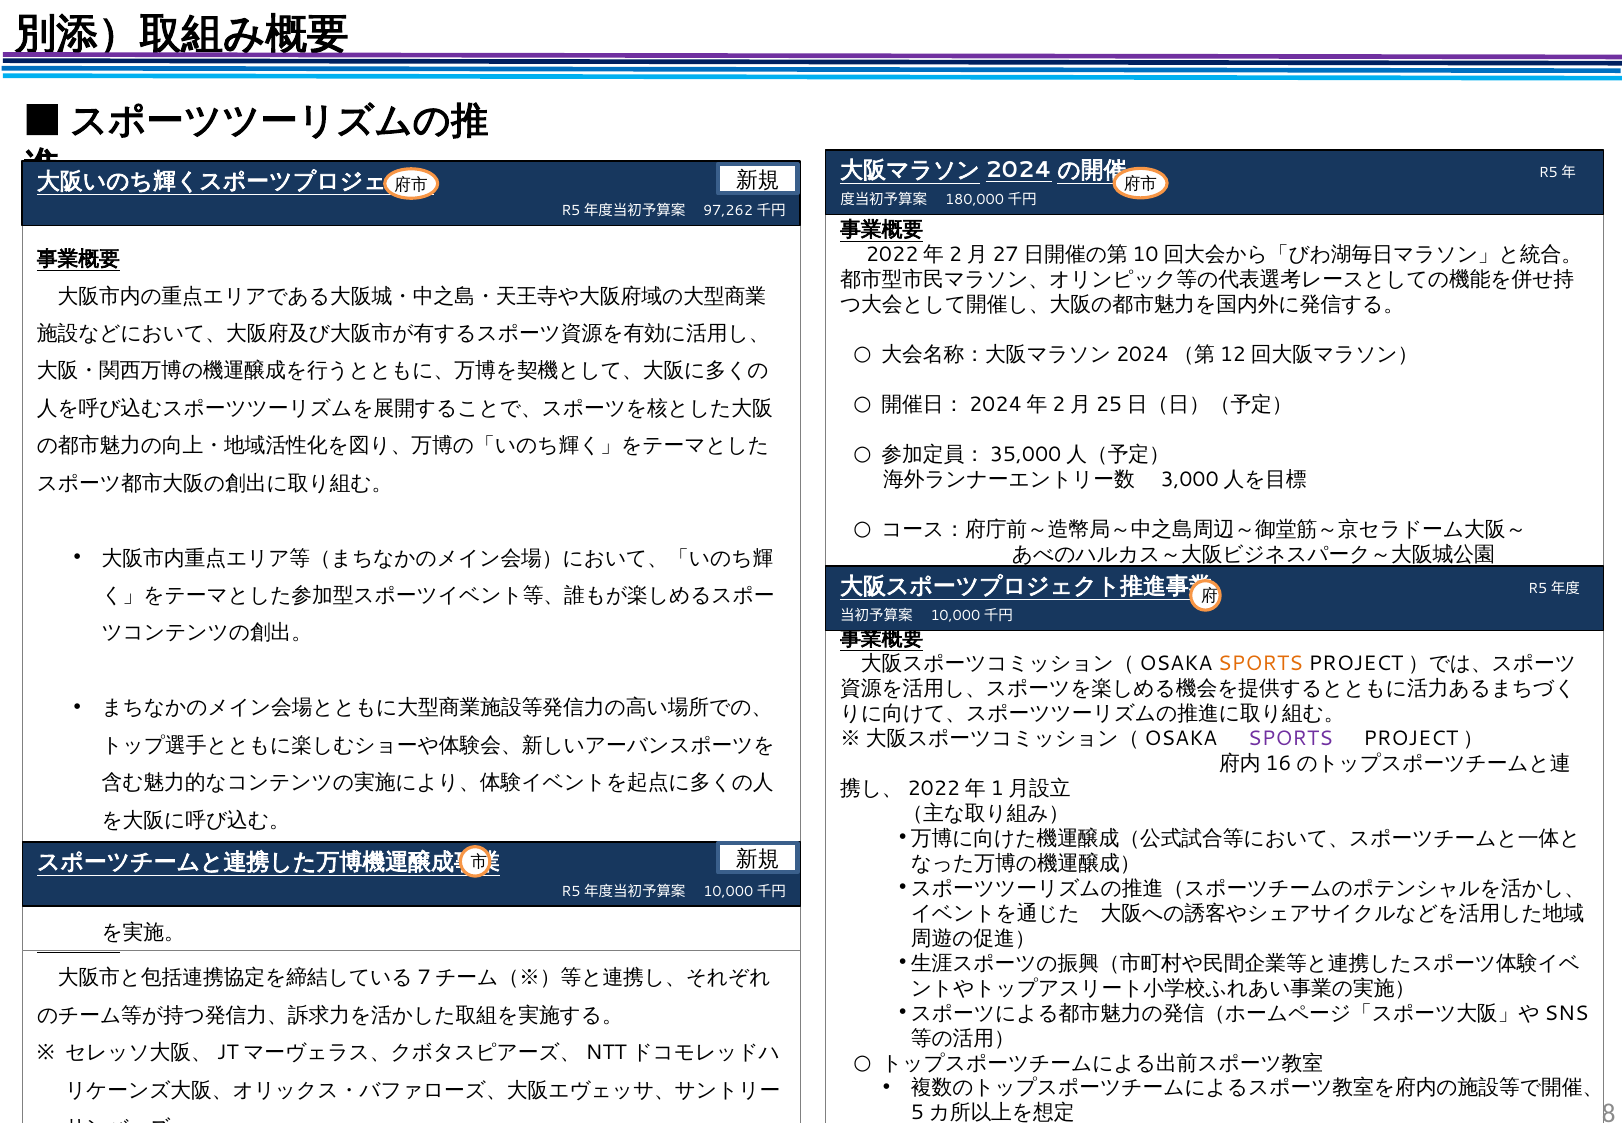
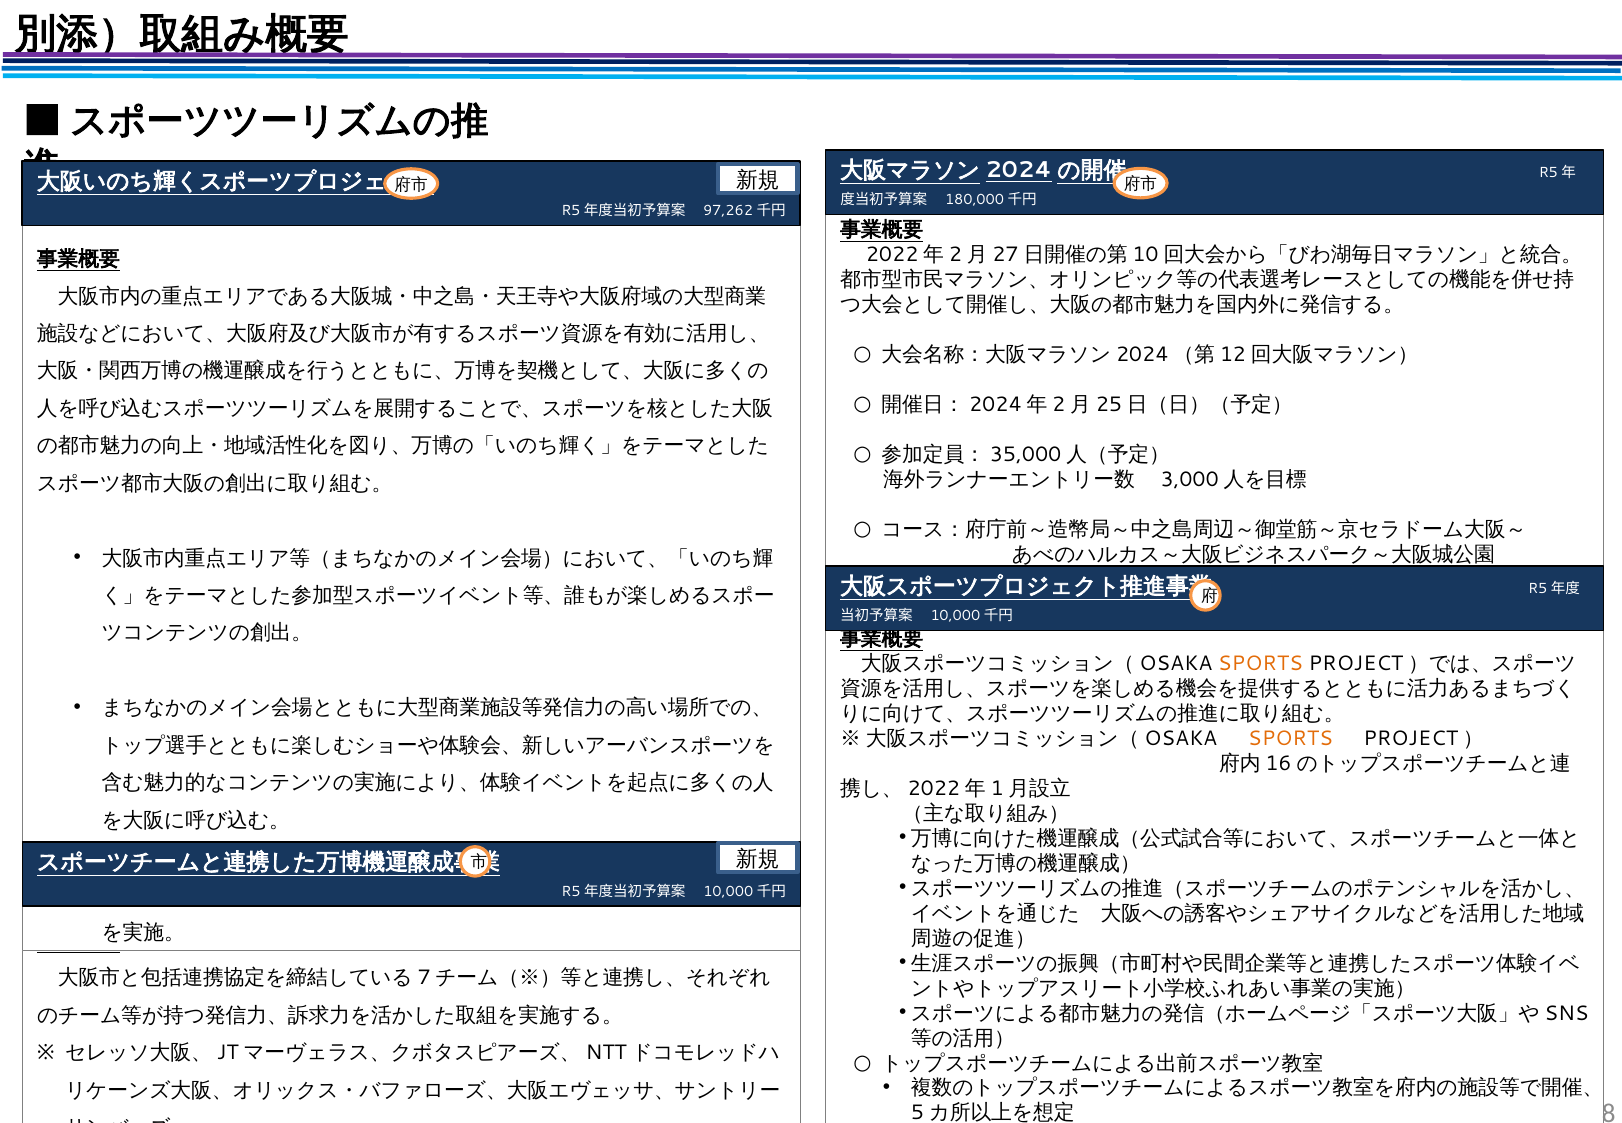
SPORTS at (1291, 738) colour: purple -> orange
